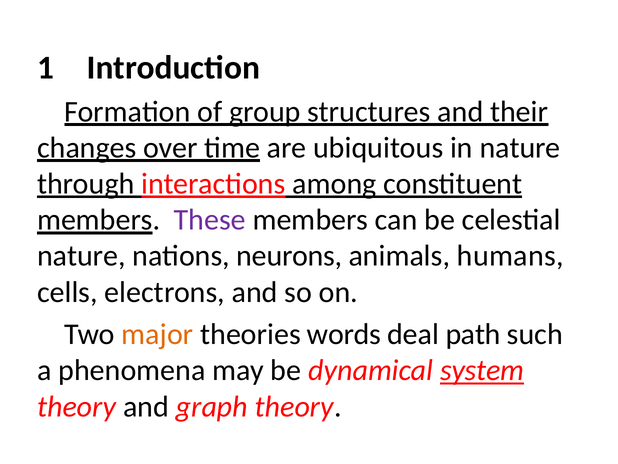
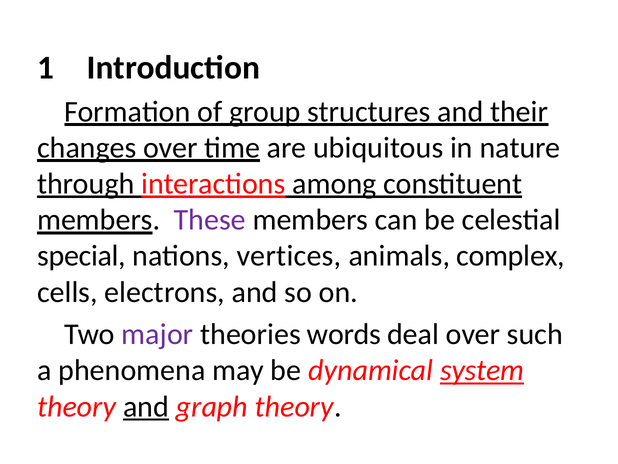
nature at (81, 256): nature -> special
neurons: neurons -> vertices
humans: humans -> complex
major colour: orange -> purple
deal path: path -> over
and at (146, 406) underline: none -> present
